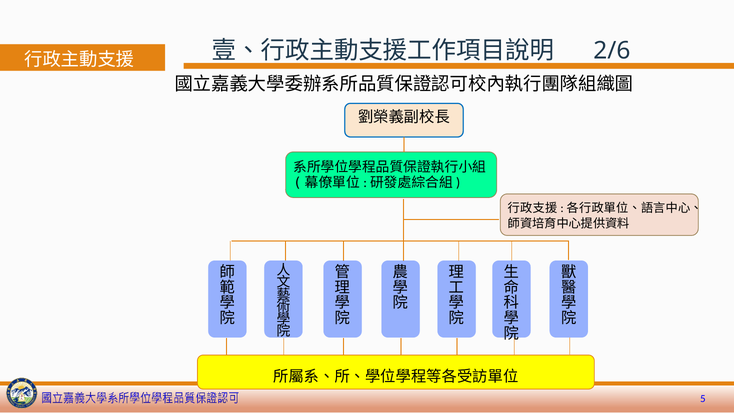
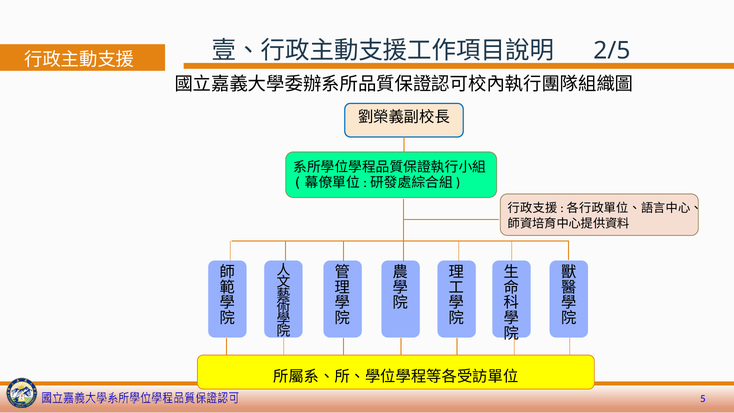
2/6: 2/6 -> 2/5
